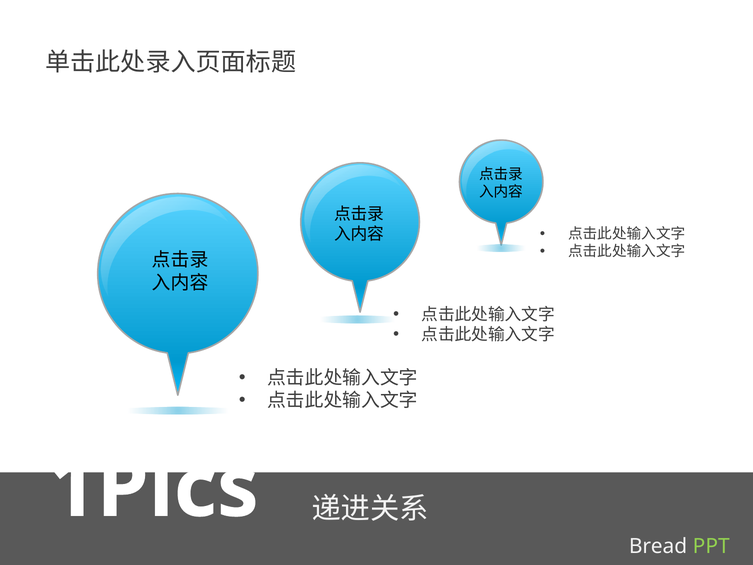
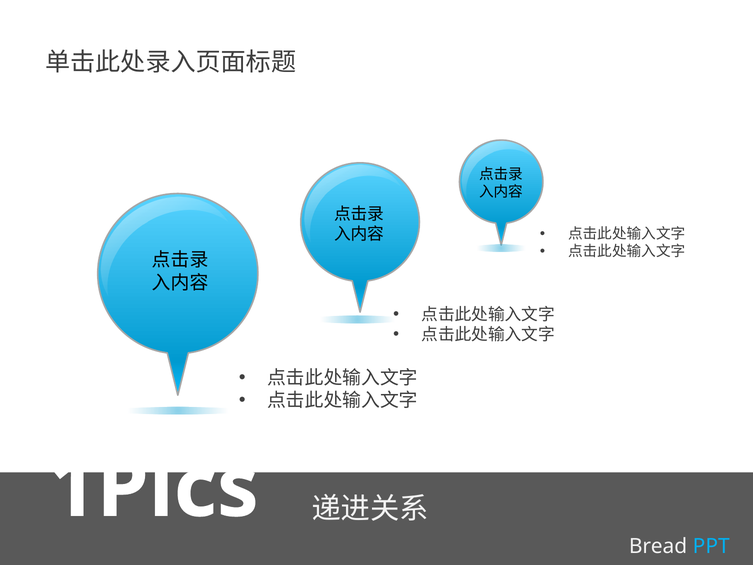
PPT colour: light green -> light blue
